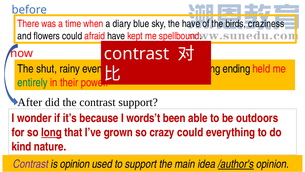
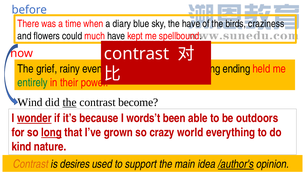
afraid: afraid -> much
shut: shut -> grief
After at (30, 102): After -> Wind
the at (70, 102) underline: none -> present
contrast support: support -> become
wonder underline: none -> present
crazy could: could -> world
Contrast at (31, 164) colour: purple -> orange
is opinion: opinion -> desires
